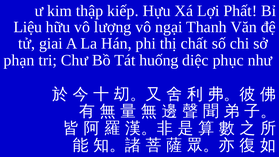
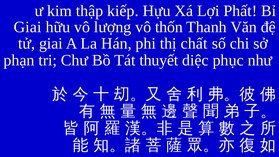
Liệu at (28, 27): Liệu -> Giai
ngại: ngại -> thốn
huống: huống -> thuyết
